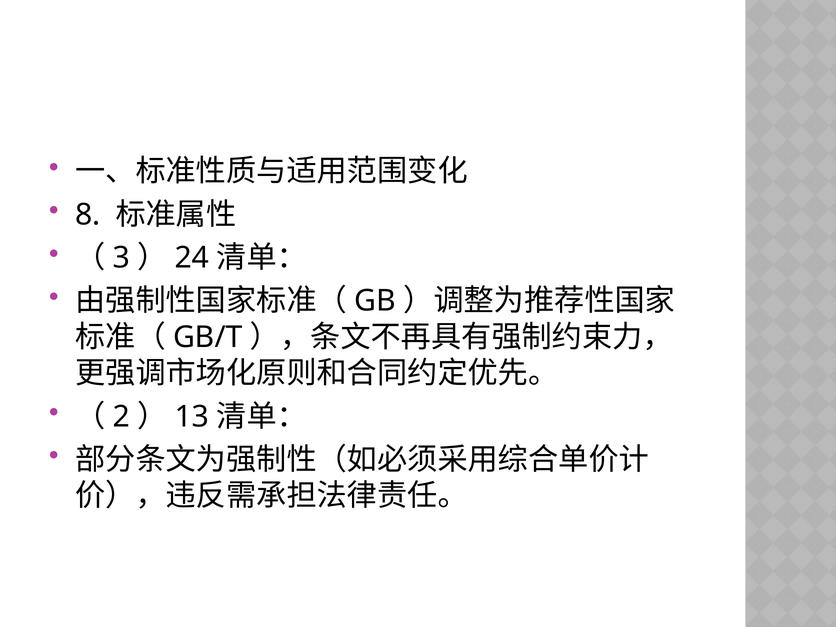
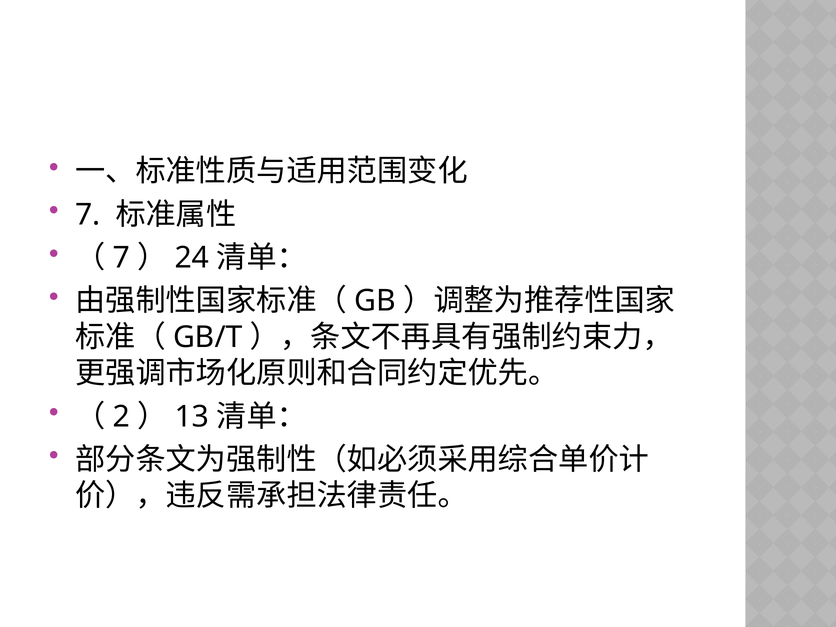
8 at (88, 215): 8 -> 7
3 at (121, 258): 3 -> 7
